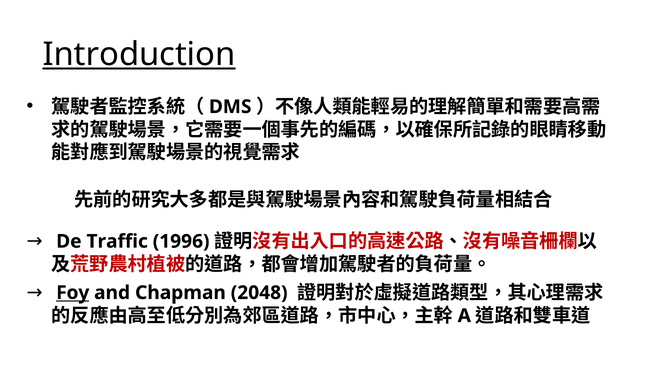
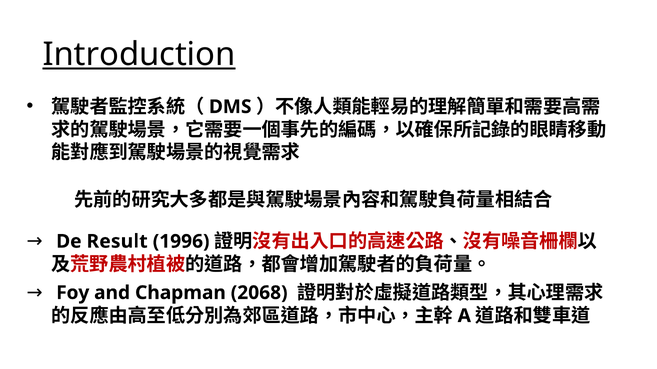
Traffic: Traffic -> Result
Foy underline: present -> none
2048: 2048 -> 2068
